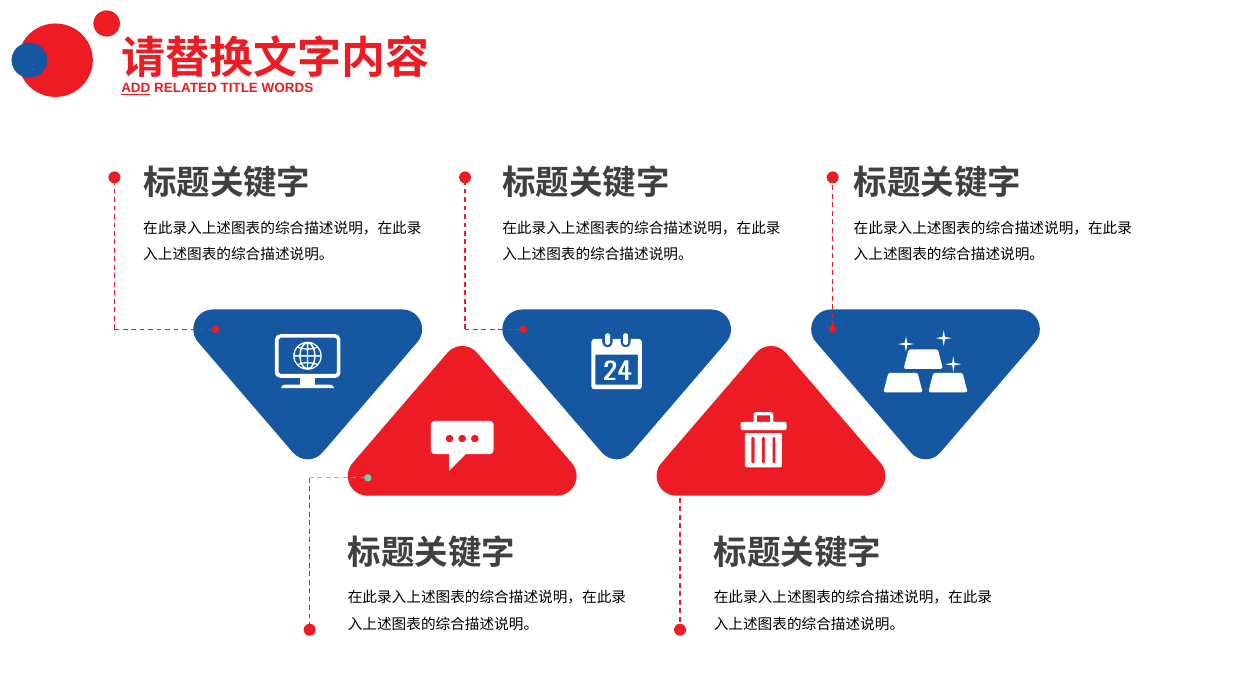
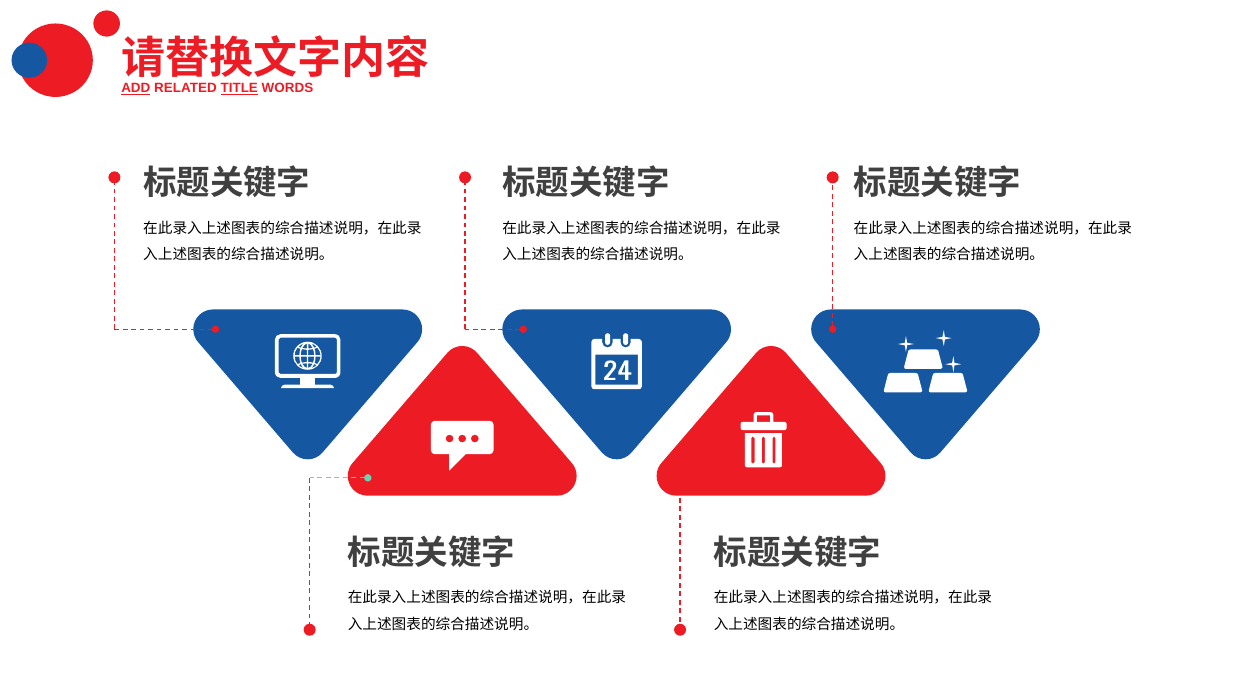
TITLE underline: none -> present
